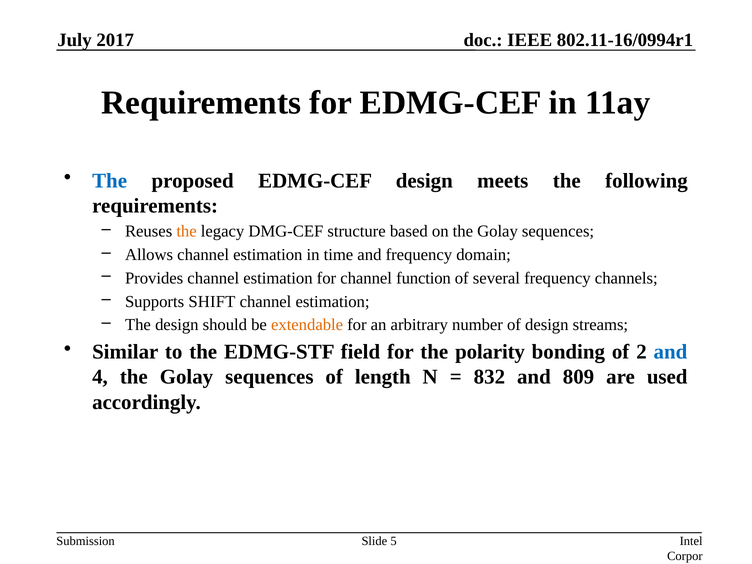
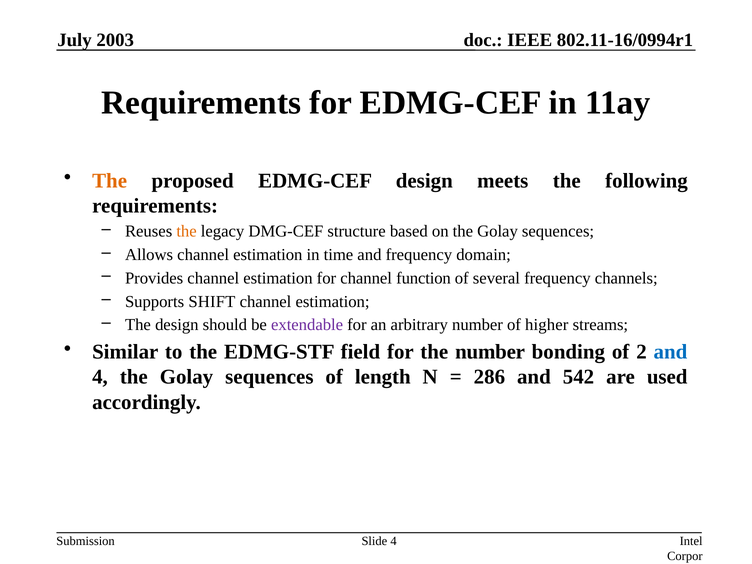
2017: 2017 -> 2003
The at (110, 181) colour: blue -> orange
extendable colour: orange -> purple
of design: design -> higher
the polarity: polarity -> number
832: 832 -> 286
809: 809 -> 542
Slide 5: 5 -> 4
